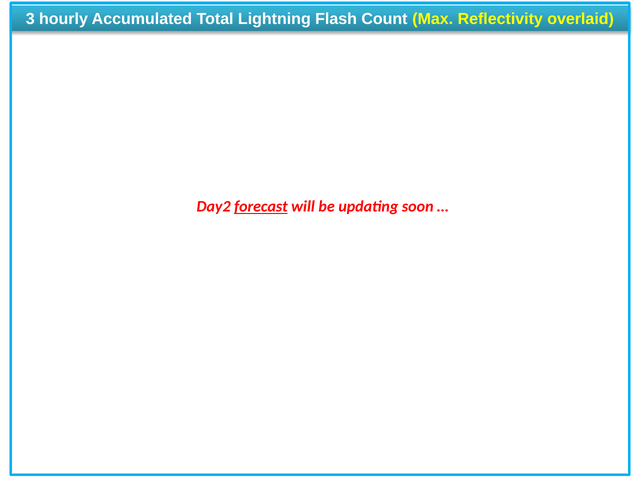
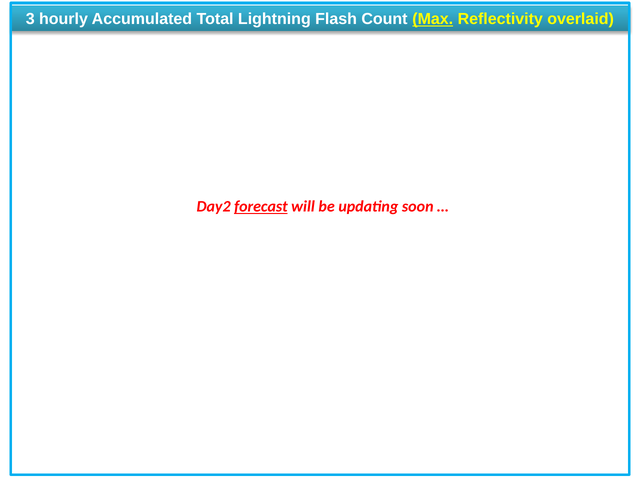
Max underline: none -> present
